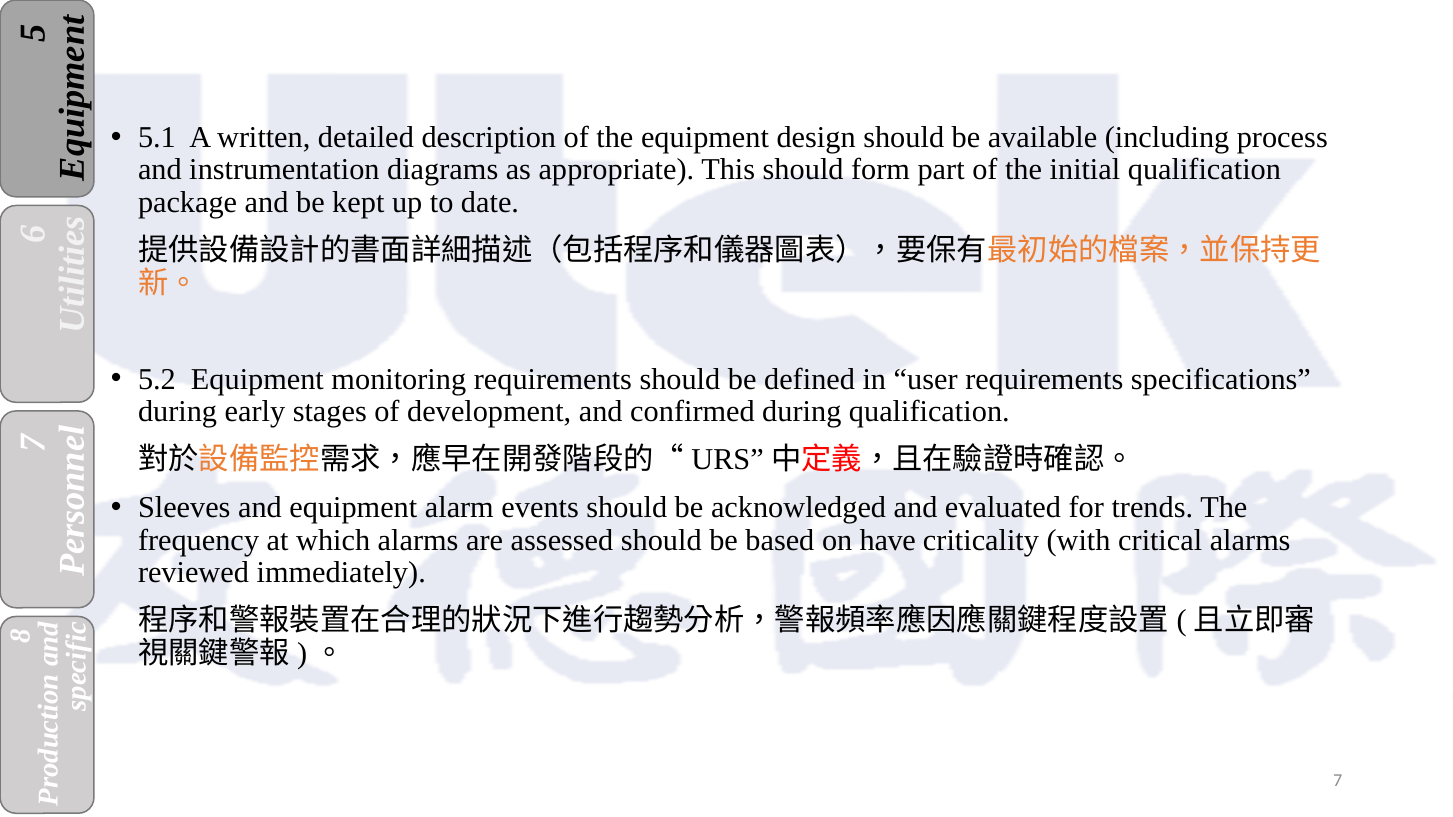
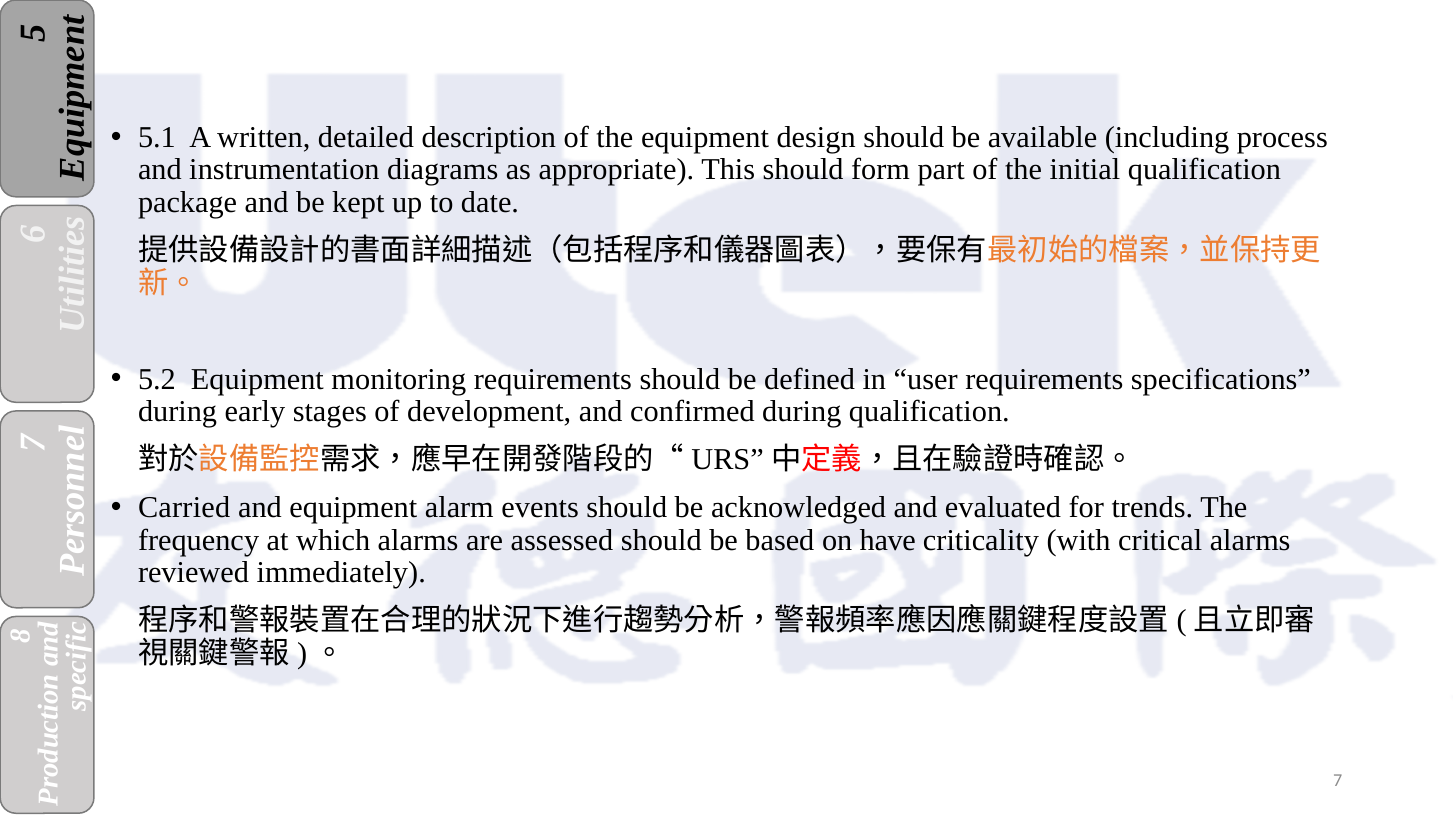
Sleeves: Sleeves -> Carried
